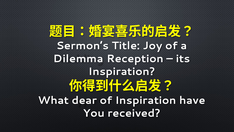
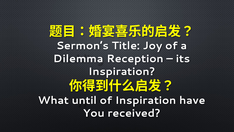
dear: dear -> until
